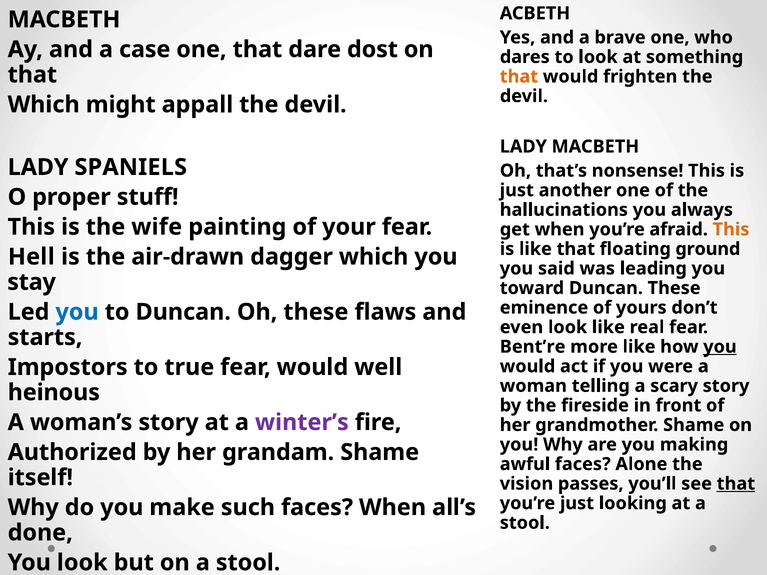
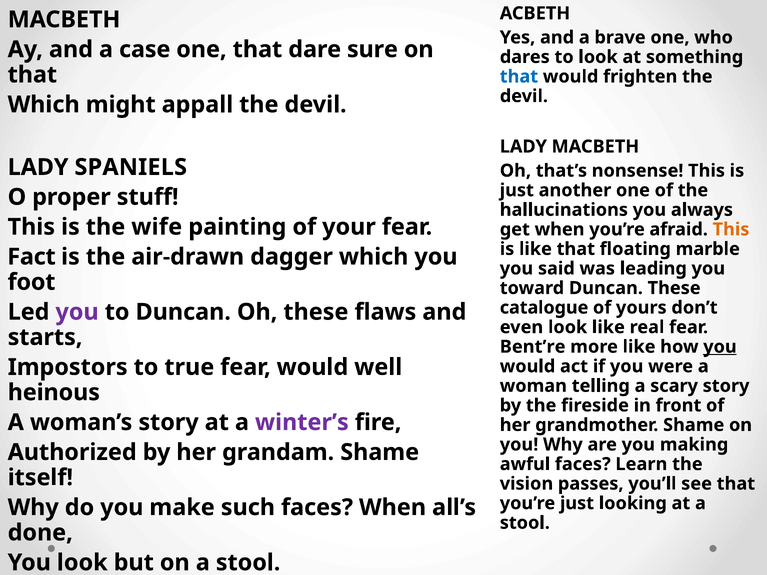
dost: dost -> sure
that at (519, 77) colour: orange -> blue
ground: ground -> marble
Hell: Hell -> Fact
stay: stay -> foot
eminence: eminence -> catalogue
you at (77, 312) colour: blue -> purple
Alone: Alone -> Learn
that at (736, 484) underline: present -> none
